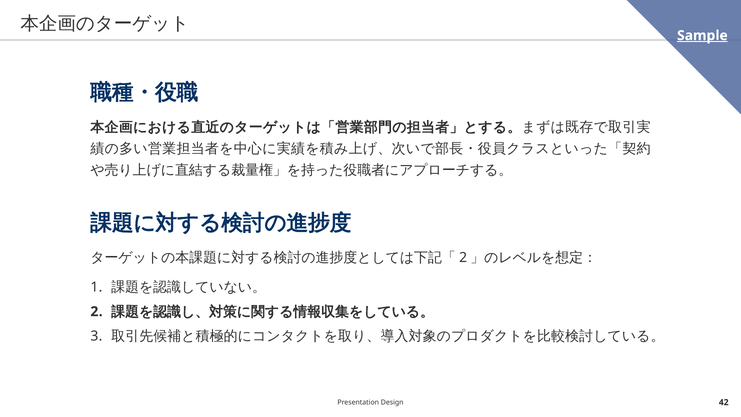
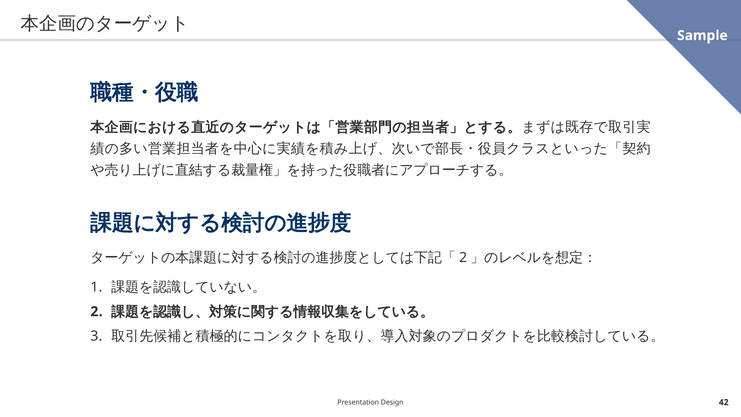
Sample underline: present -> none
